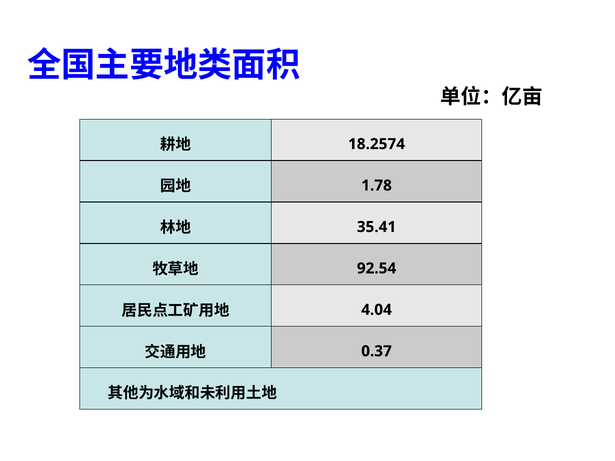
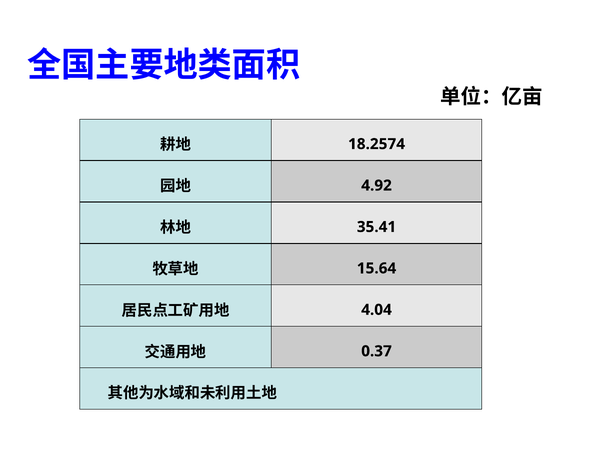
1.78: 1.78 -> 4.92
92.54: 92.54 -> 15.64
